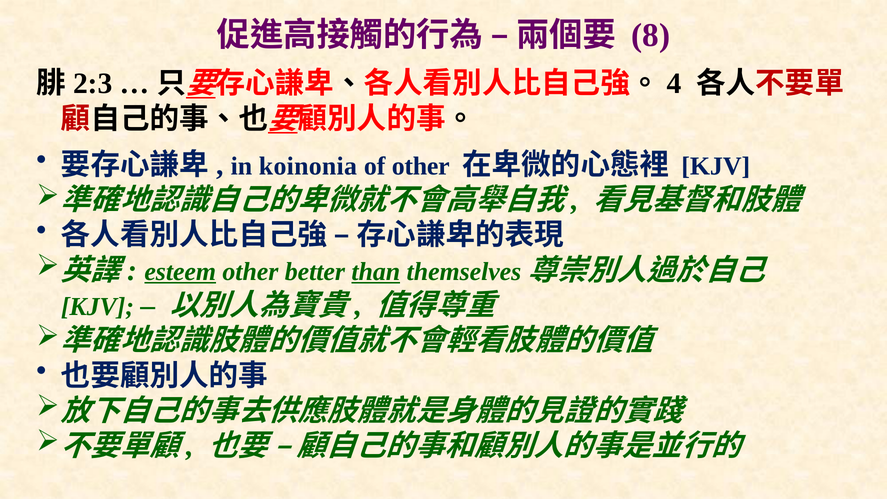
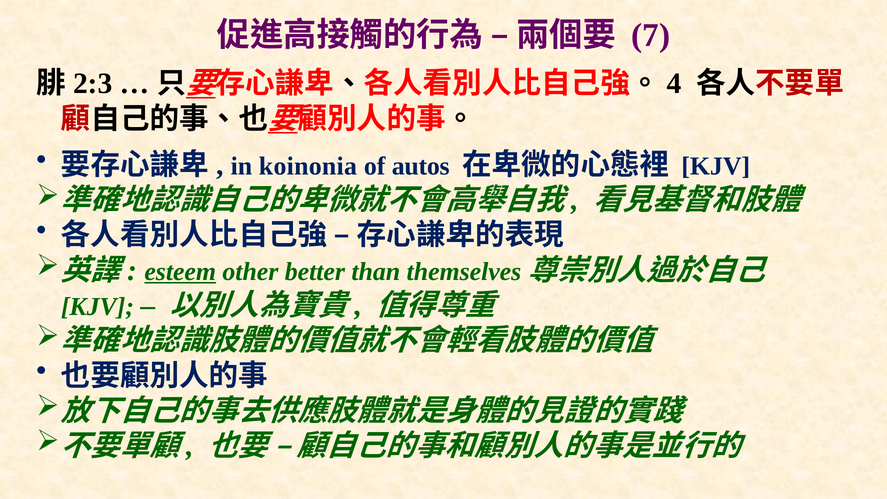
8: 8 -> 7
of other: other -> autos
than underline: present -> none
